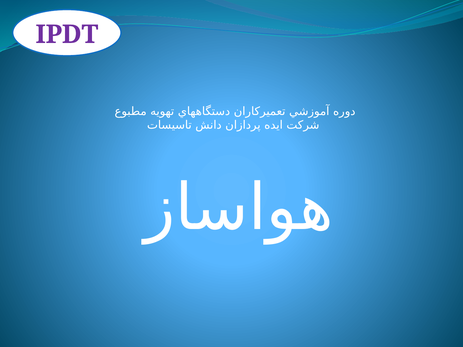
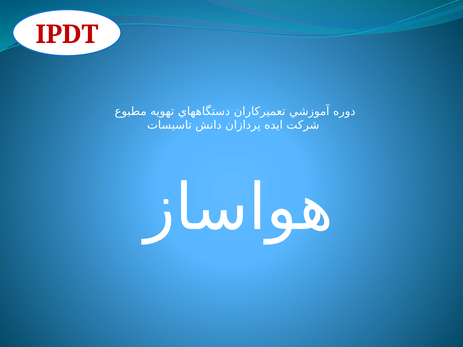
IPDT colour: purple -> red
